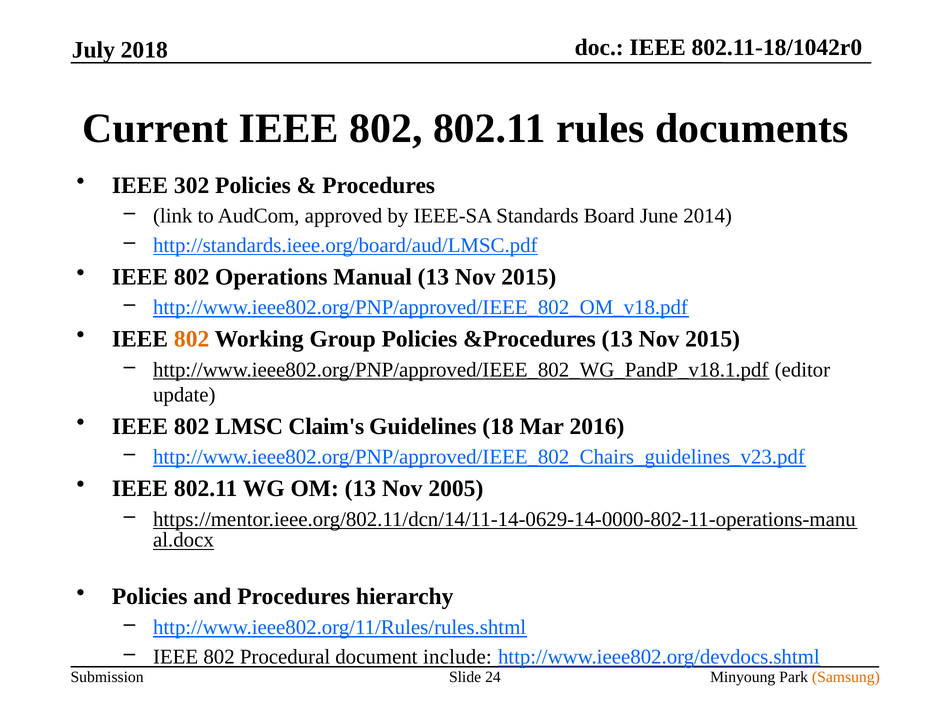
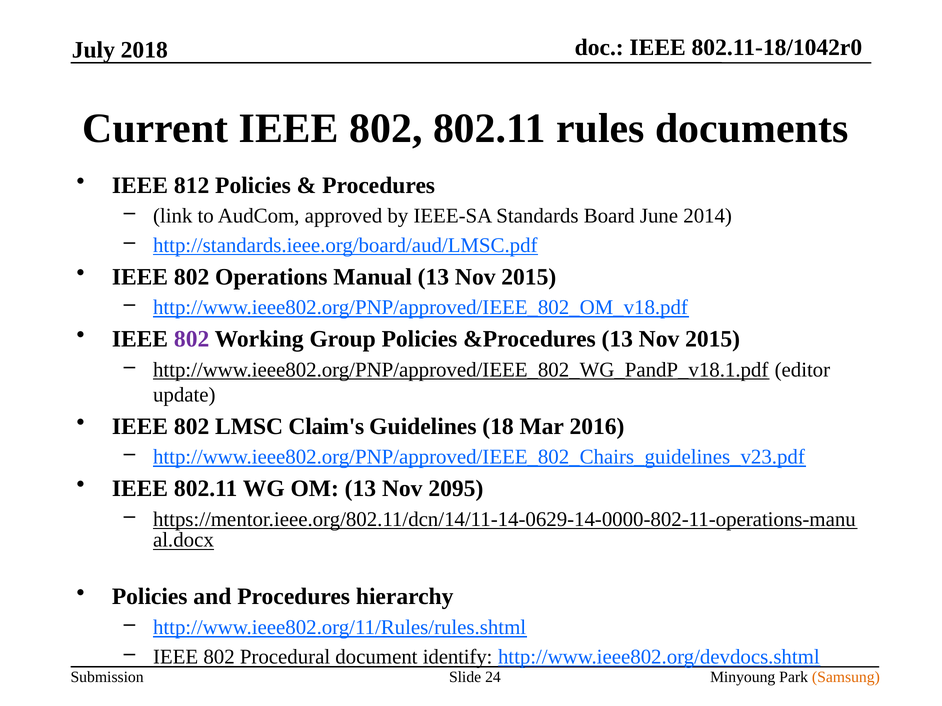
302: 302 -> 812
802 at (192, 339) colour: orange -> purple
2005: 2005 -> 2095
include: include -> identify
